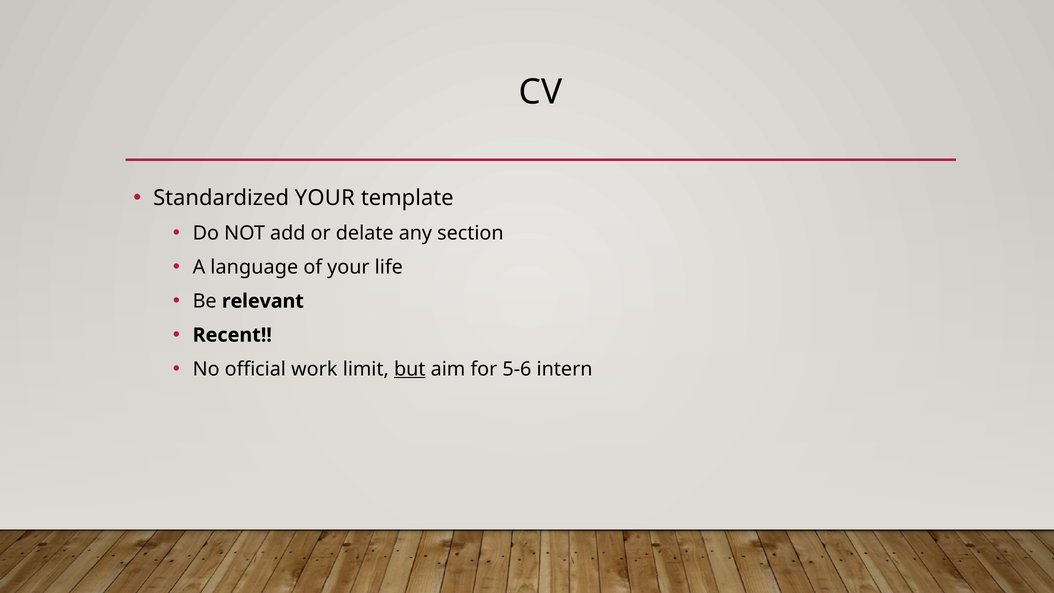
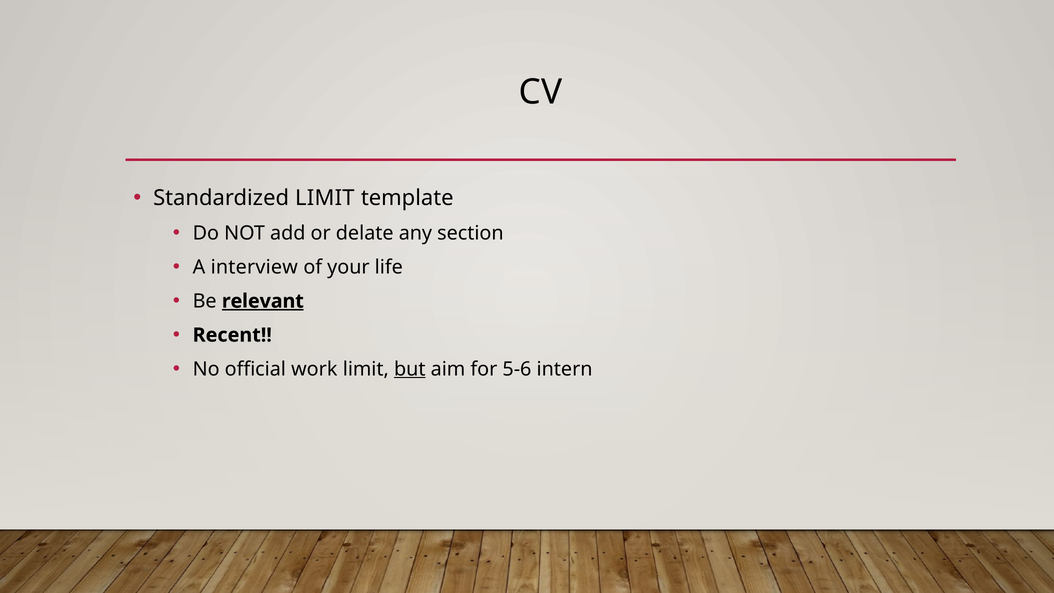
Standardized YOUR: YOUR -> LIMIT
language: language -> interview
relevant underline: none -> present
